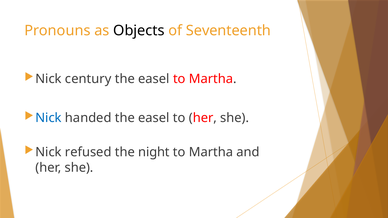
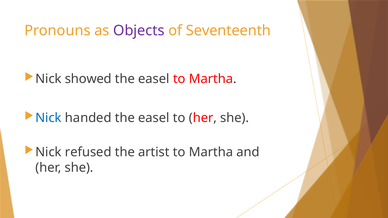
Objects colour: black -> purple
century: century -> showed
night: night -> artist
